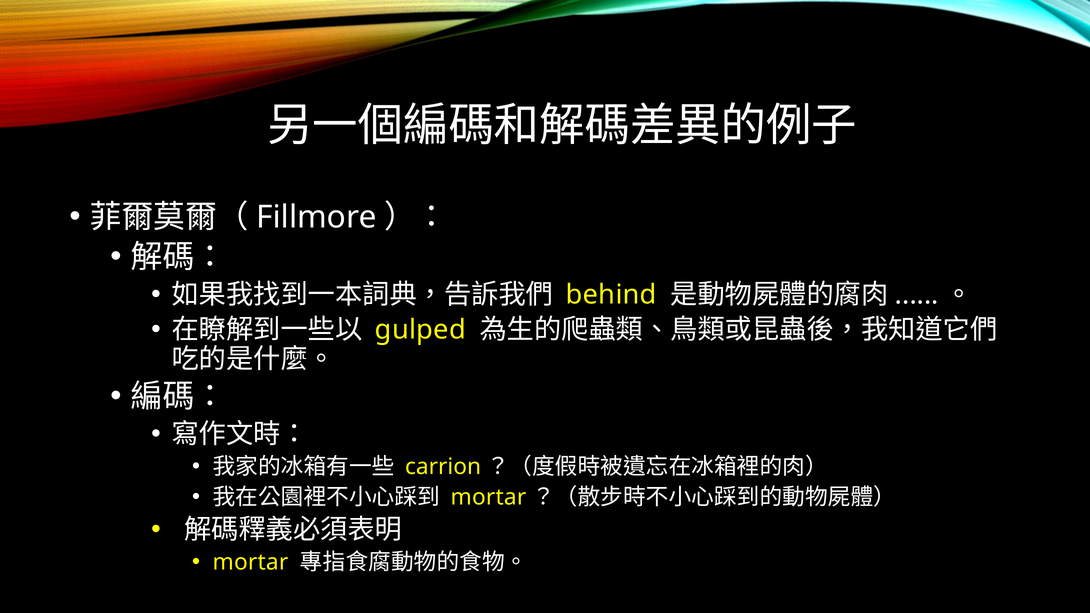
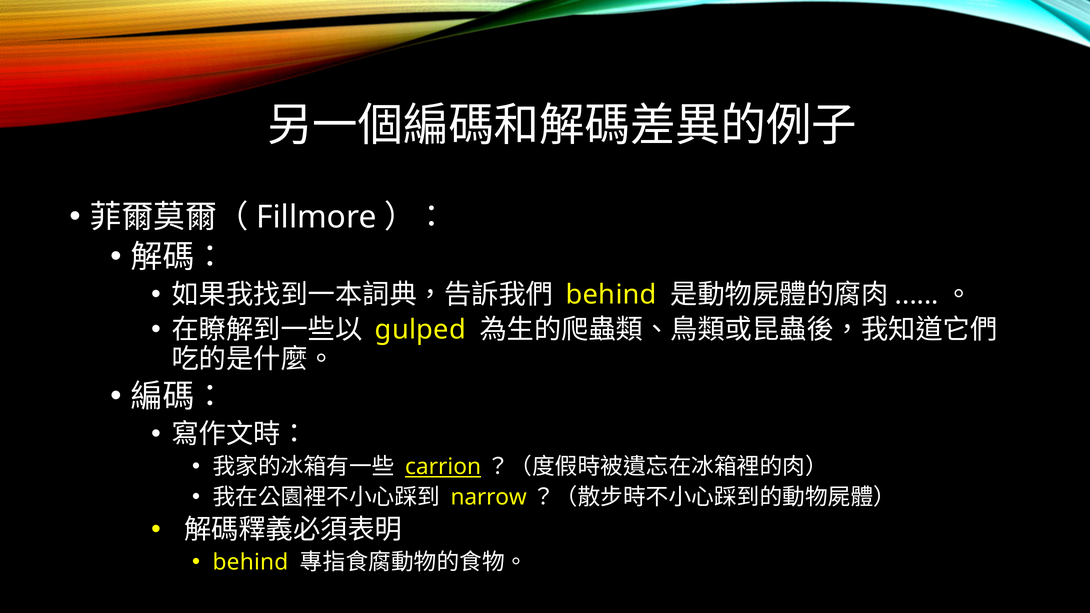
carrion underline: none -> present
mortar at (488, 497): mortar -> narrow
mortar at (250, 562): mortar -> behind
